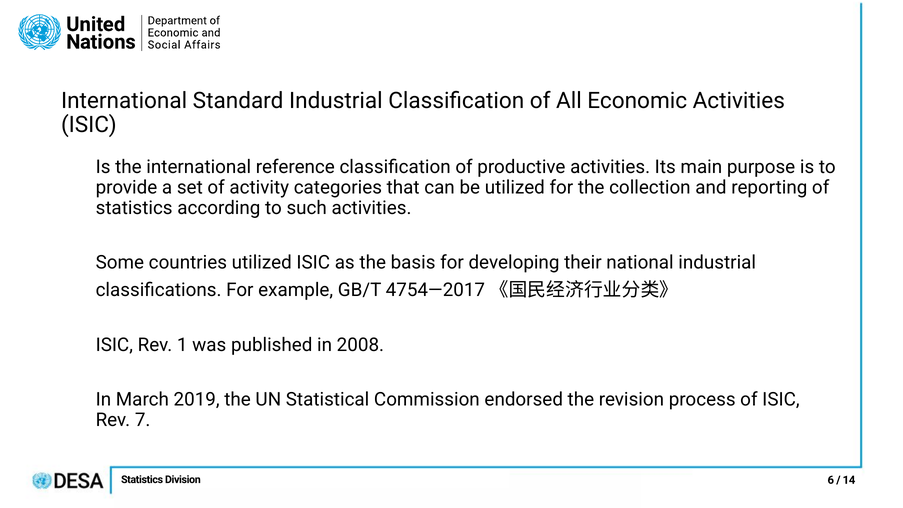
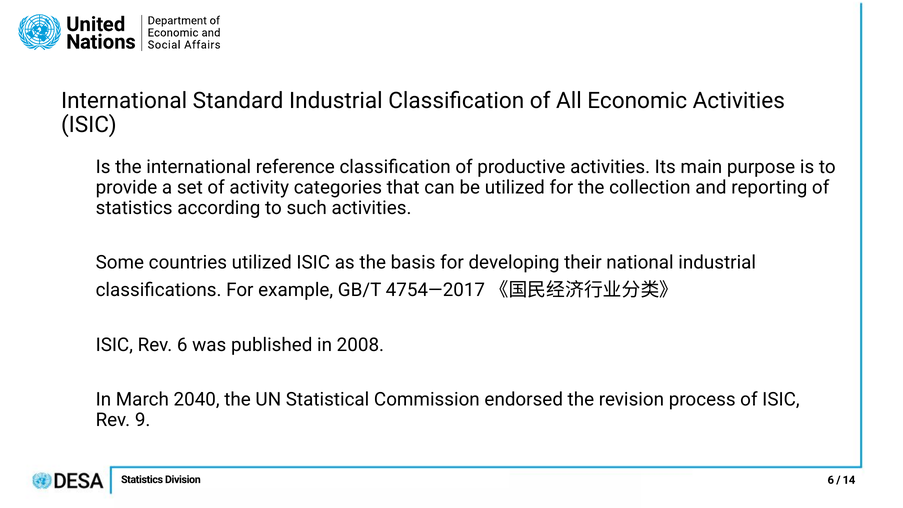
Rev 1: 1 -> 6
2019: 2019 -> 2040
7: 7 -> 9
